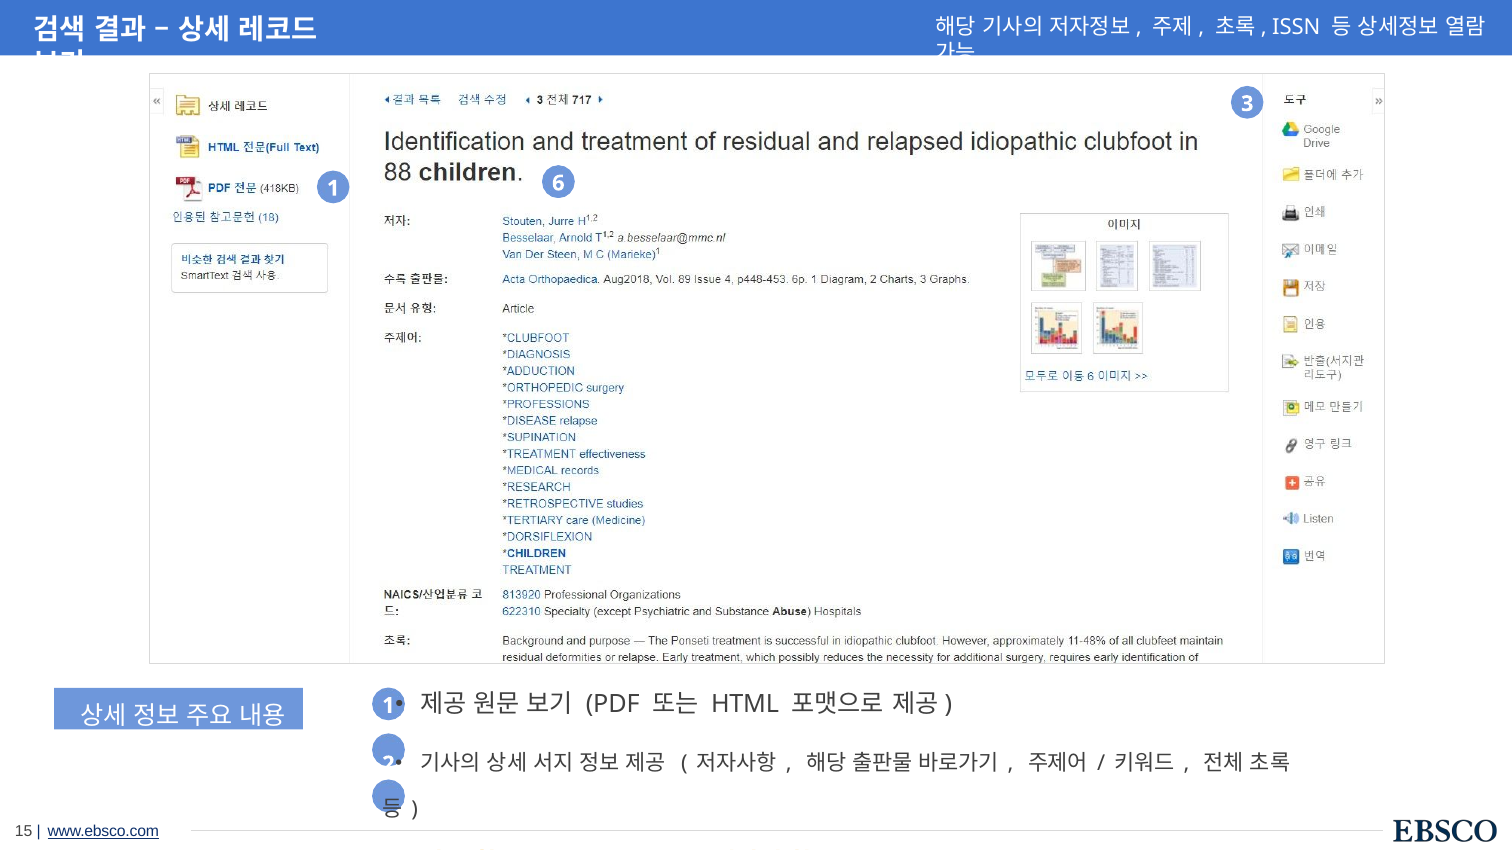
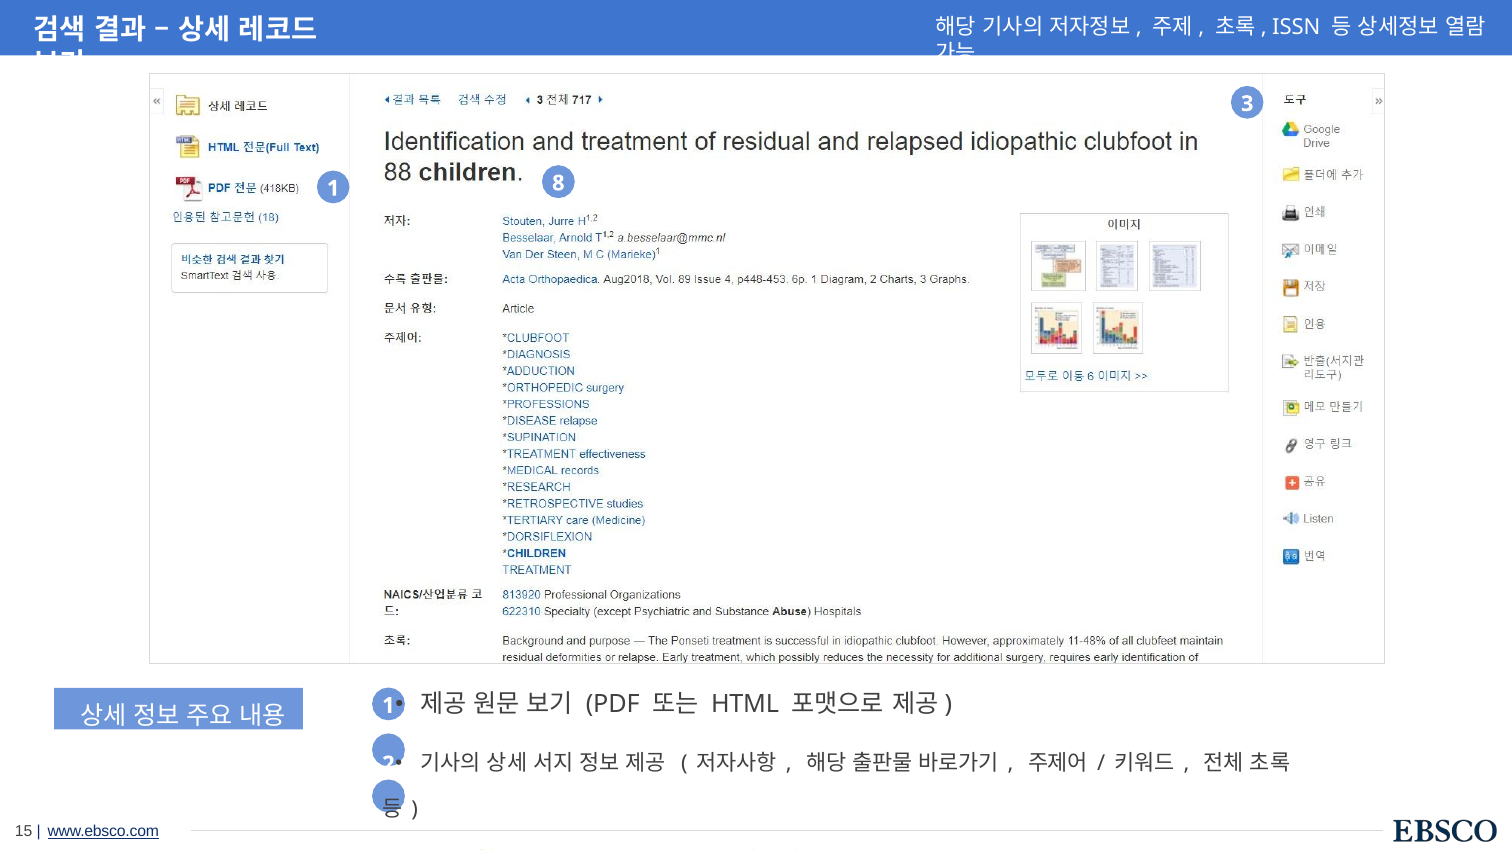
6: 6 -> 8
